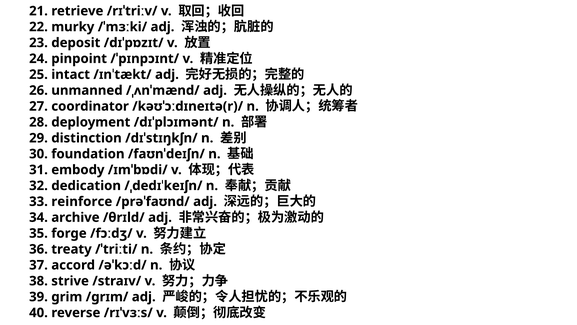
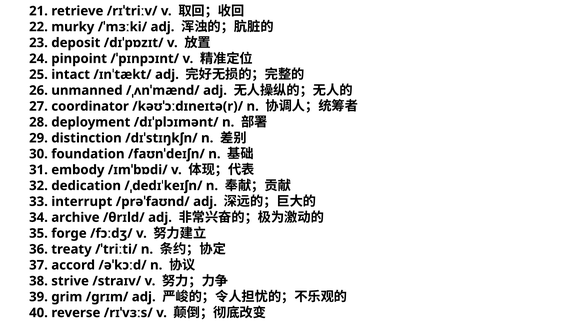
reinforce: reinforce -> interrupt
